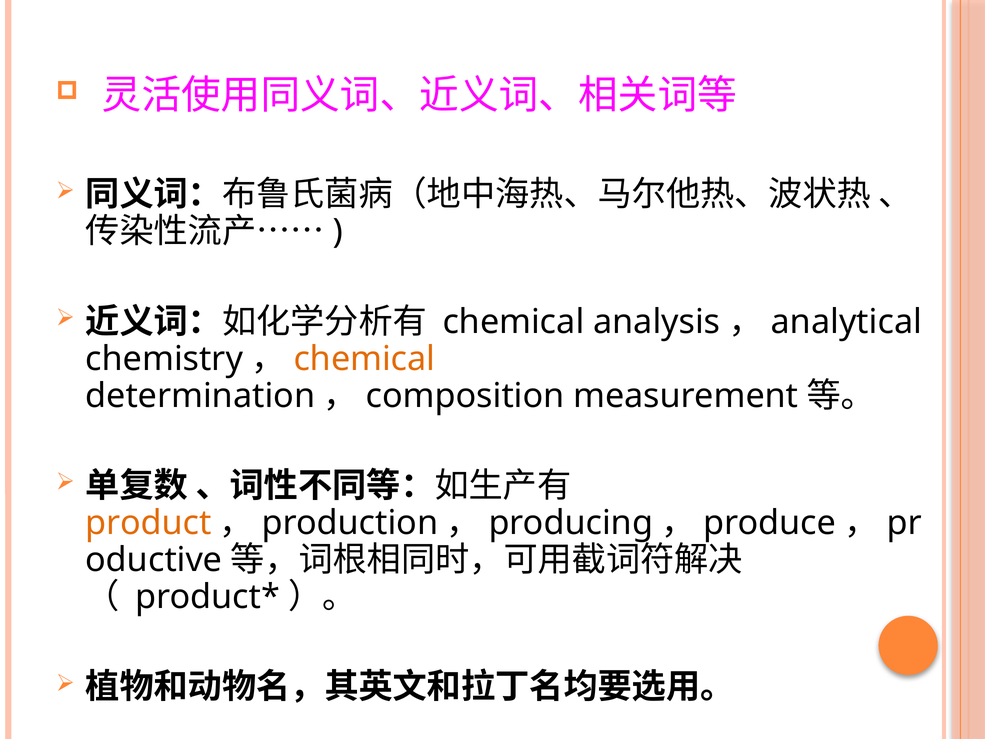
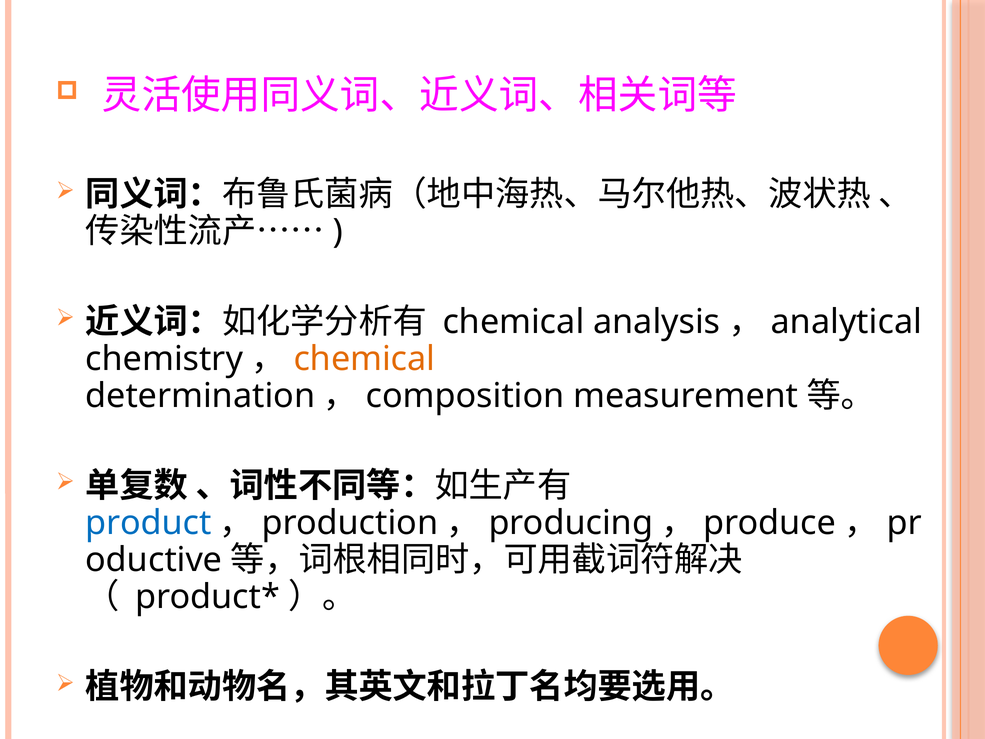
product colour: orange -> blue
